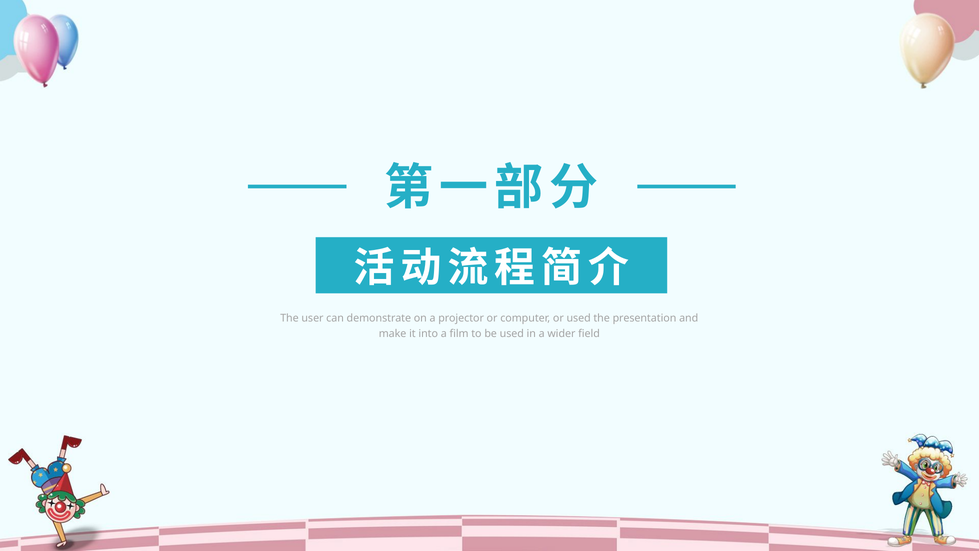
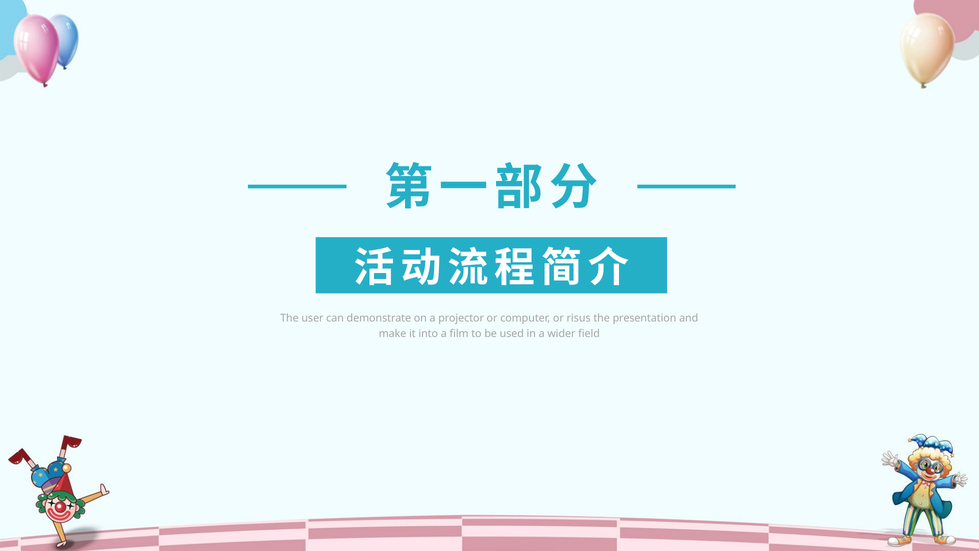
or used: used -> risus
